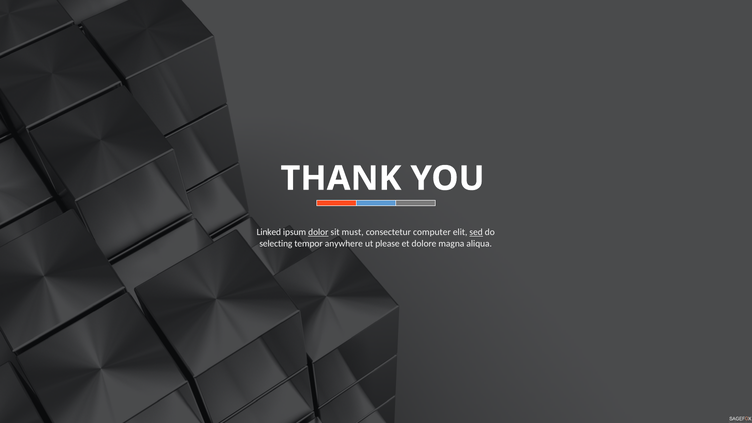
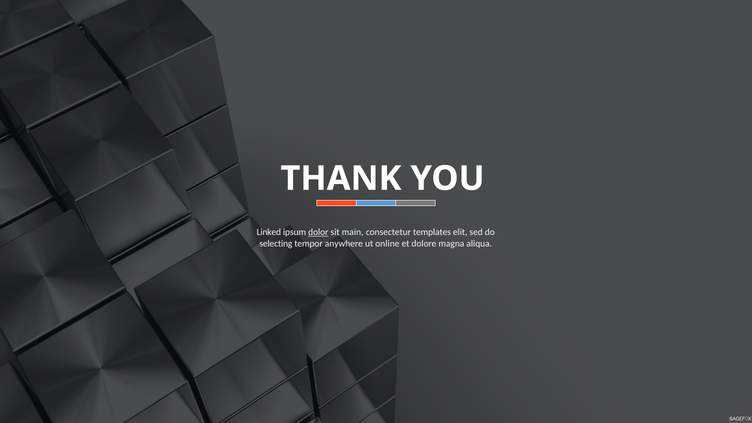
must: must -> main
computer: computer -> templates
sed underline: present -> none
please: please -> online
